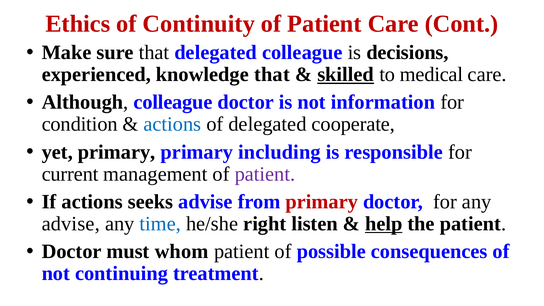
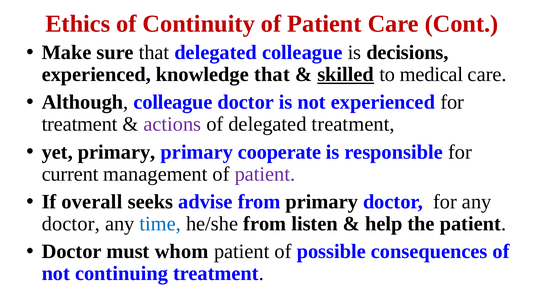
not information: information -> experienced
condition at (80, 124): condition -> treatment
actions at (172, 124) colour: blue -> purple
delegated cooperate: cooperate -> treatment
including: including -> cooperate
If actions: actions -> overall
primary at (322, 202) colour: red -> black
advise at (71, 224): advise -> doctor
he/she right: right -> from
help underline: present -> none
